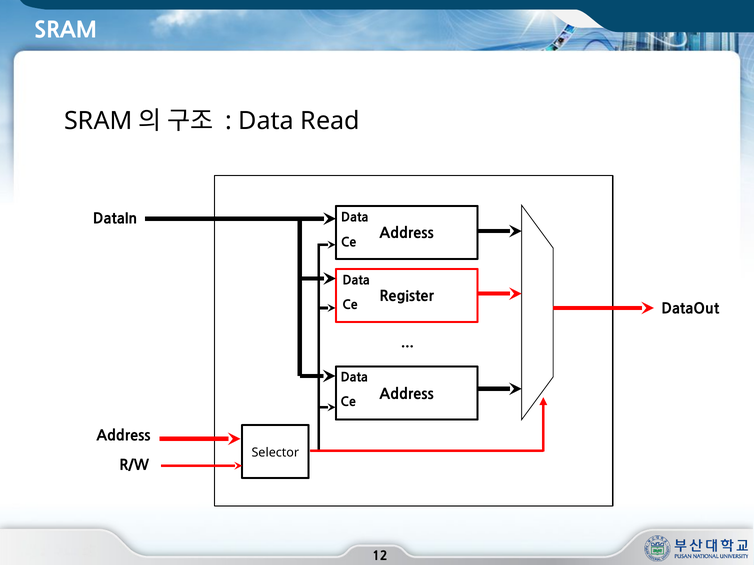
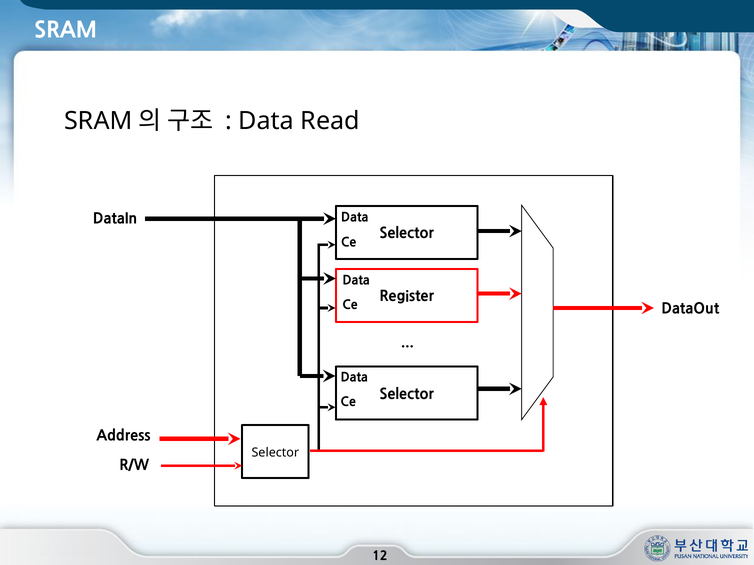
Address at (407, 234): Address -> Selector
Address at (407, 395): Address -> Selector
